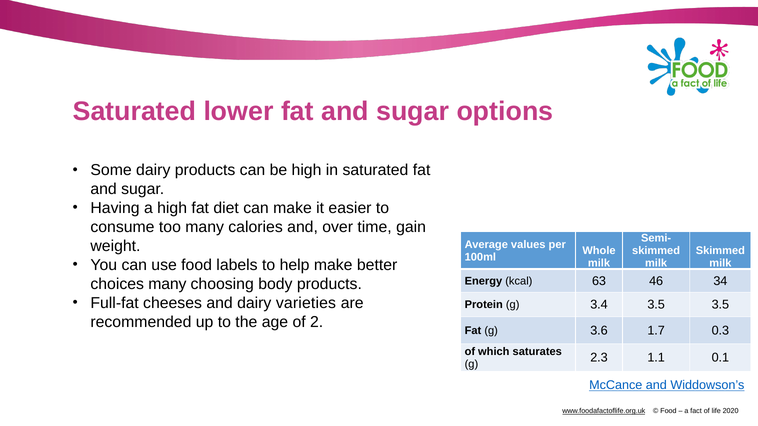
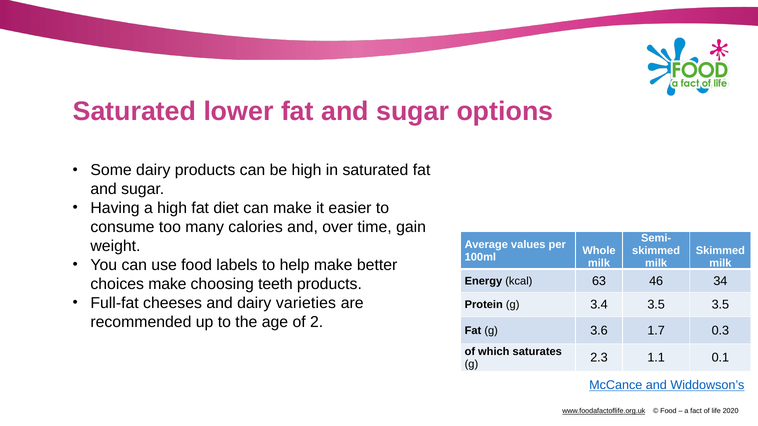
choices many: many -> make
body: body -> teeth
